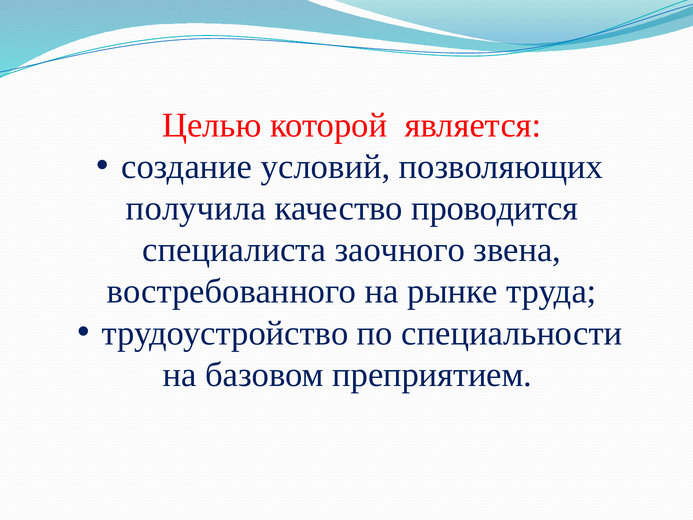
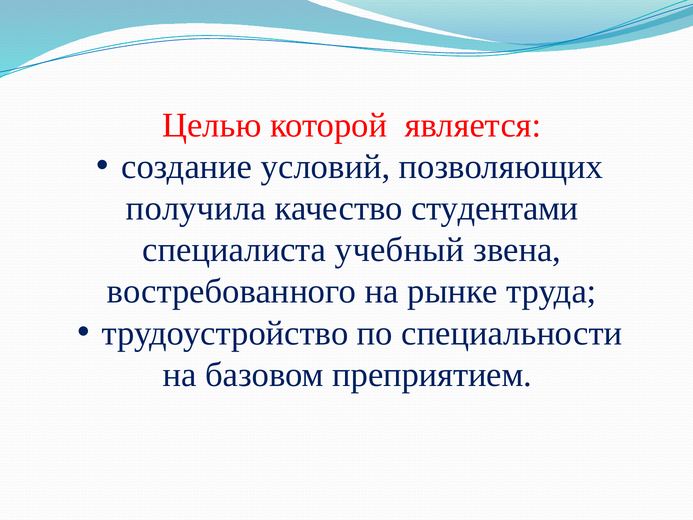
проводится: проводится -> студентами
заочного: заочного -> учебный
